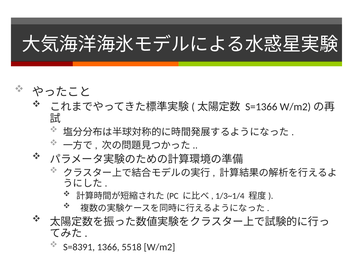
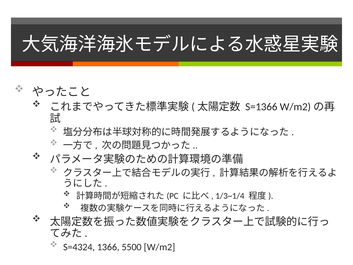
S=8391: S=8391 -> S=4324
5518: 5518 -> 5500
